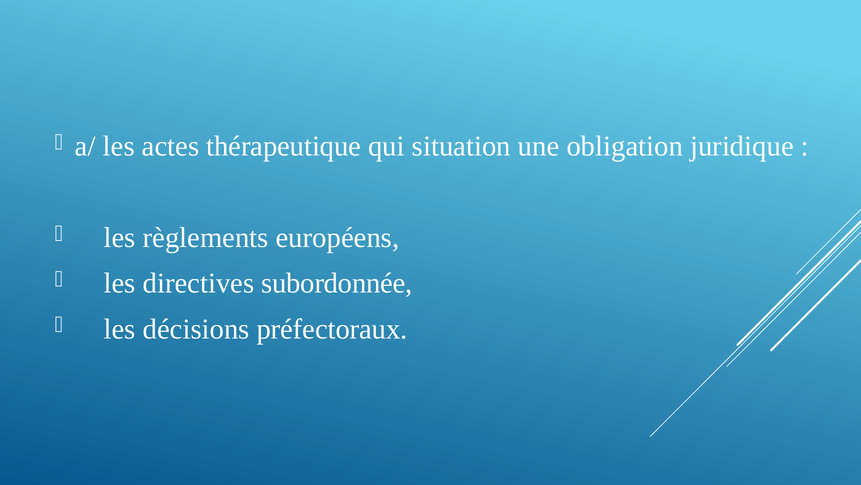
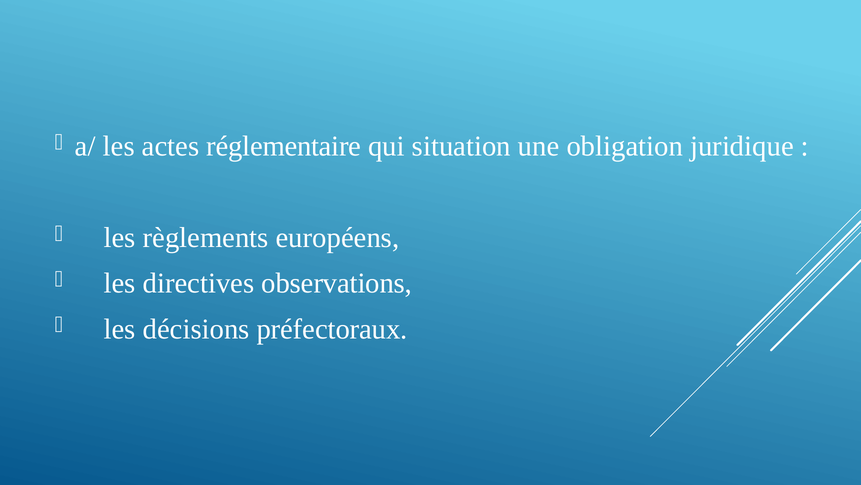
thérapeutique: thérapeutique -> réglementaire
subordonnée: subordonnée -> observations
